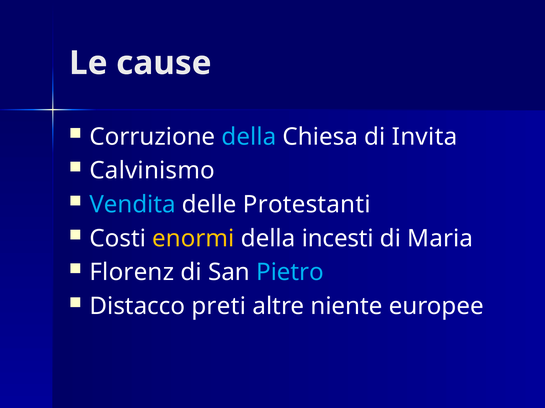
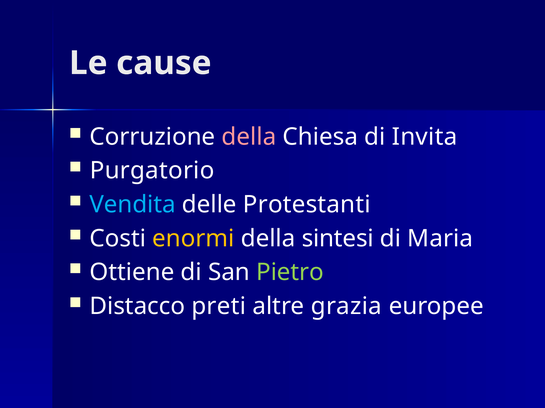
della at (249, 137) colour: light blue -> pink
Calvinismo: Calvinismo -> Purgatorio
incesti: incesti -> sintesi
Florenz: Florenz -> Ottiene
Pietro colour: light blue -> light green
niente: niente -> grazia
